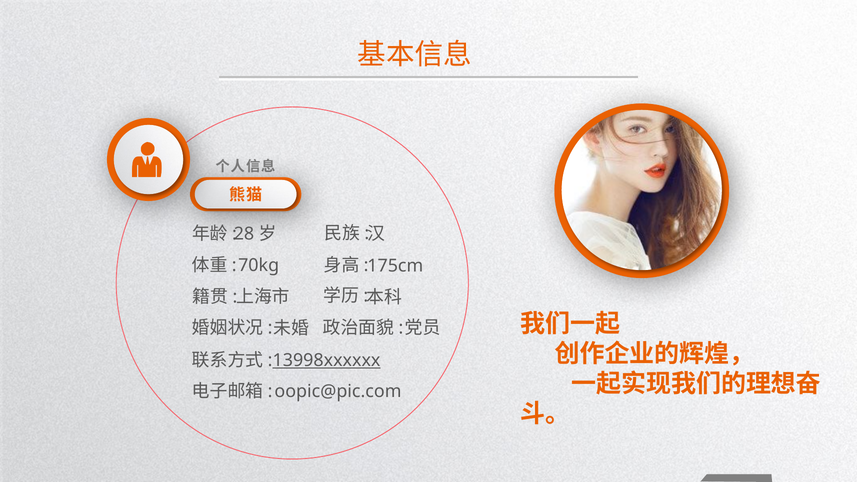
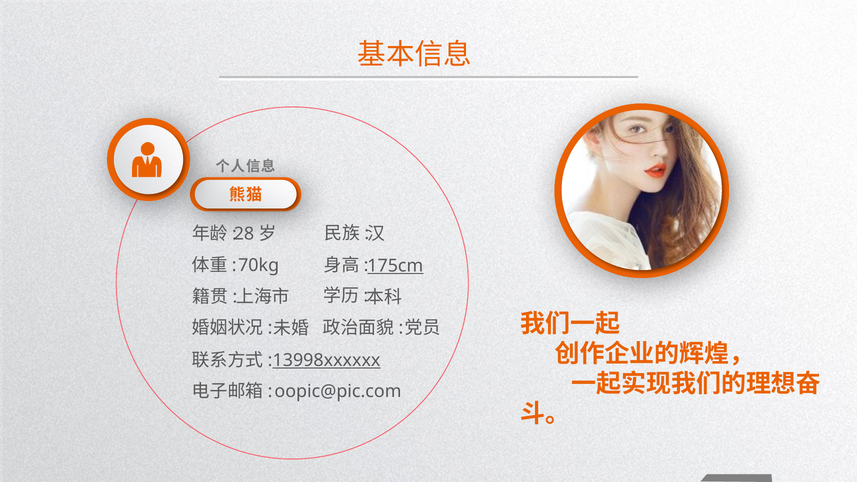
175cm underline: none -> present
